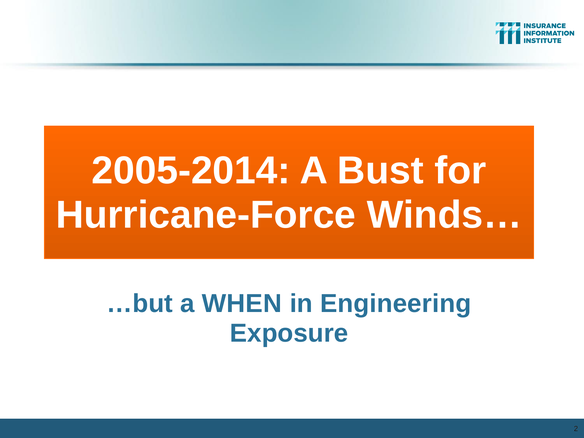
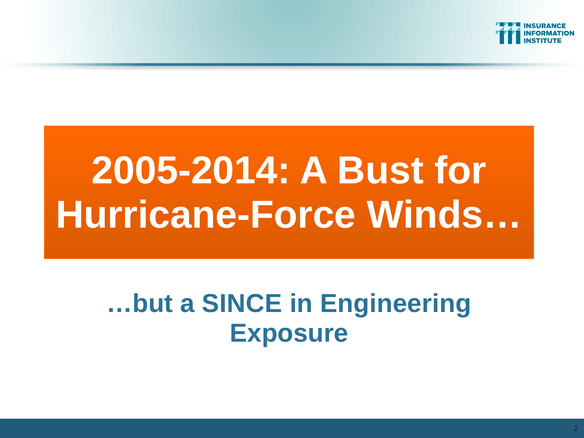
WHEN: WHEN -> SINCE
